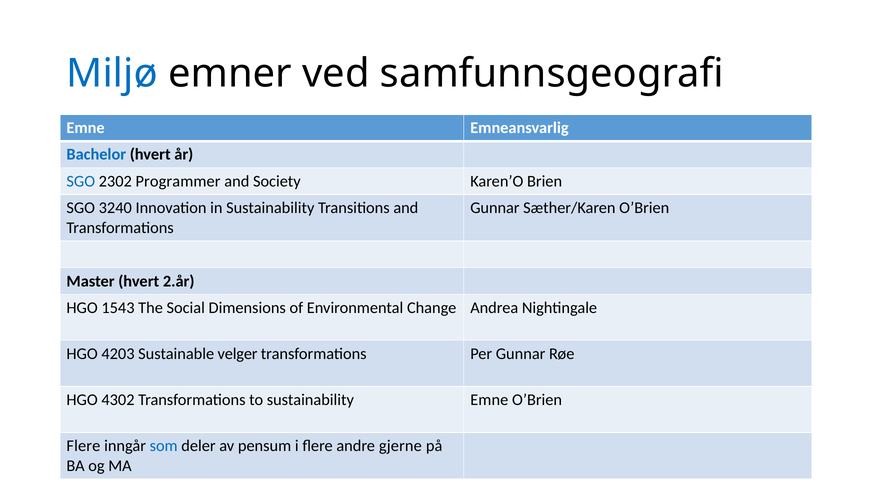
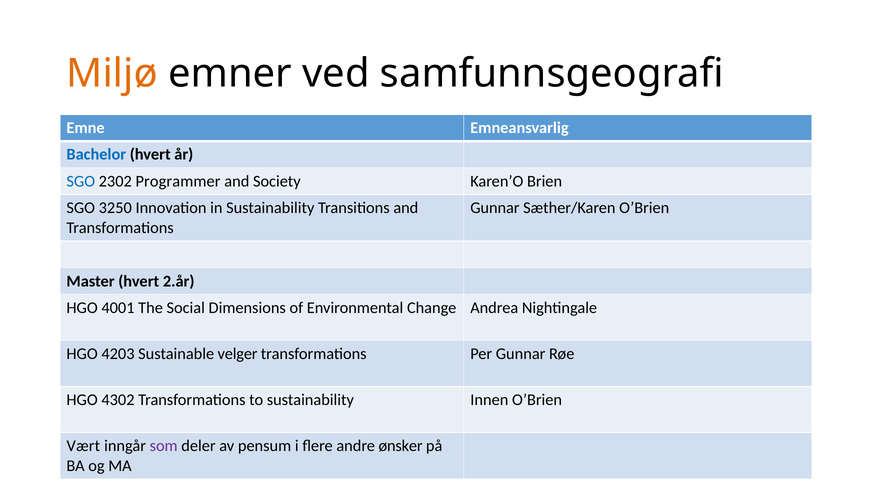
Miljø colour: blue -> orange
3240: 3240 -> 3250
1543: 1543 -> 4001
sustainability Emne: Emne -> Innen
Flere at (83, 445): Flere -> Vært
som colour: blue -> purple
gjerne: gjerne -> ønsker
